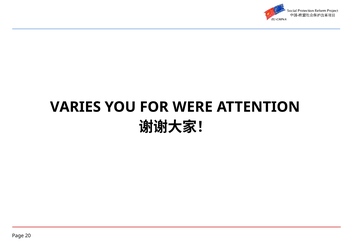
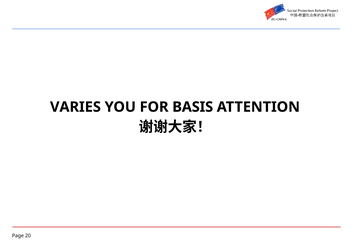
WERE: WERE -> BASIS
